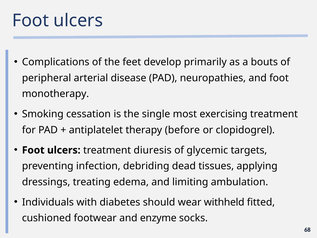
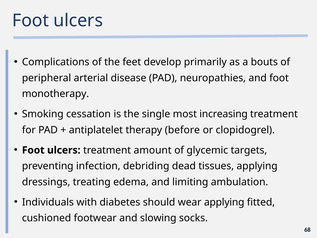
exercising: exercising -> increasing
diuresis: diuresis -> amount
wear withheld: withheld -> applying
enzyme: enzyme -> slowing
